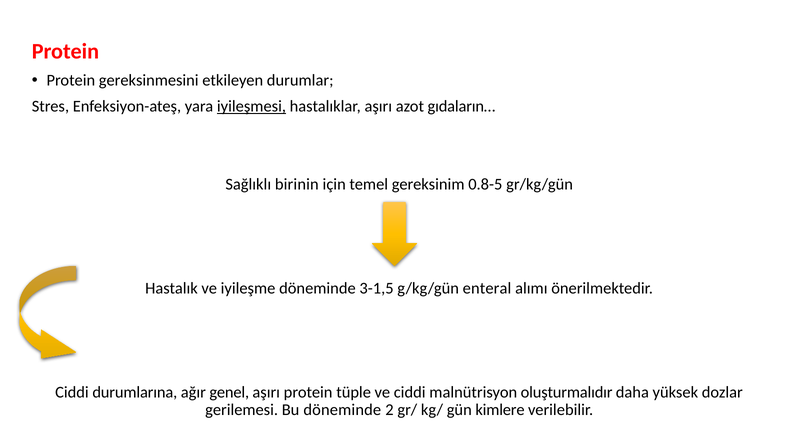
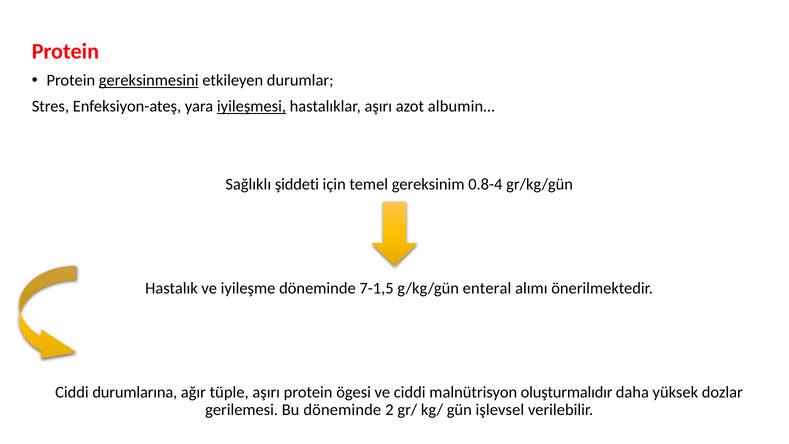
gereksinmesini underline: none -> present
gıdaların…: gıdaların… -> albumin…
birinin: birinin -> şiddeti
0.8-5: 0.8-5 -> 0.8-4
3-1,5: 3-1,5 -> 7-1,5
genel: genel -> tüple
tüple: tüple -> ögesi
kimlere: kimlere -> işlevsel
